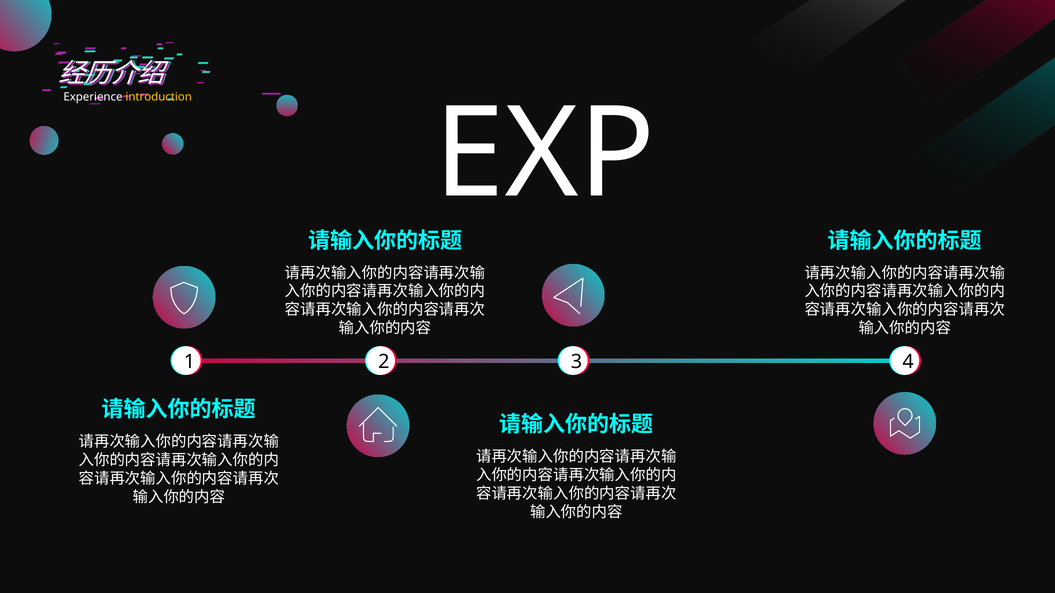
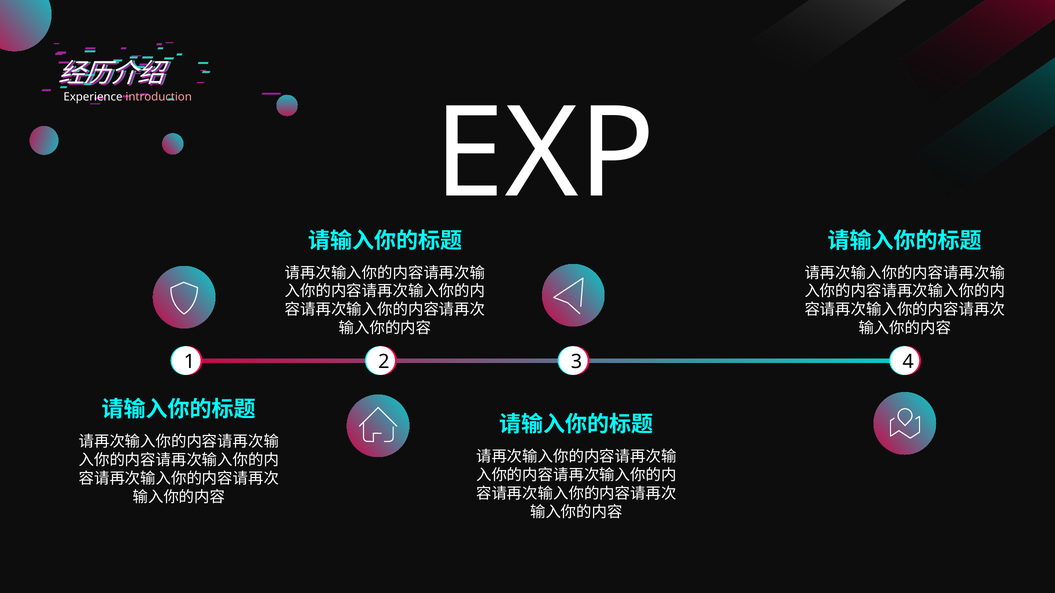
introduction colour: yellow -> pink
